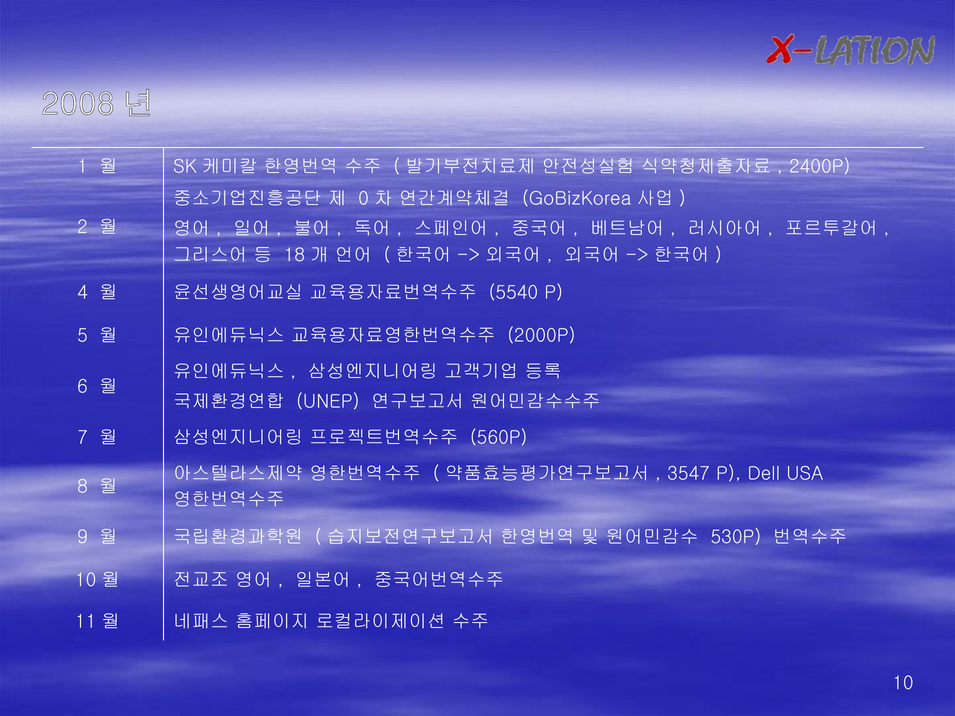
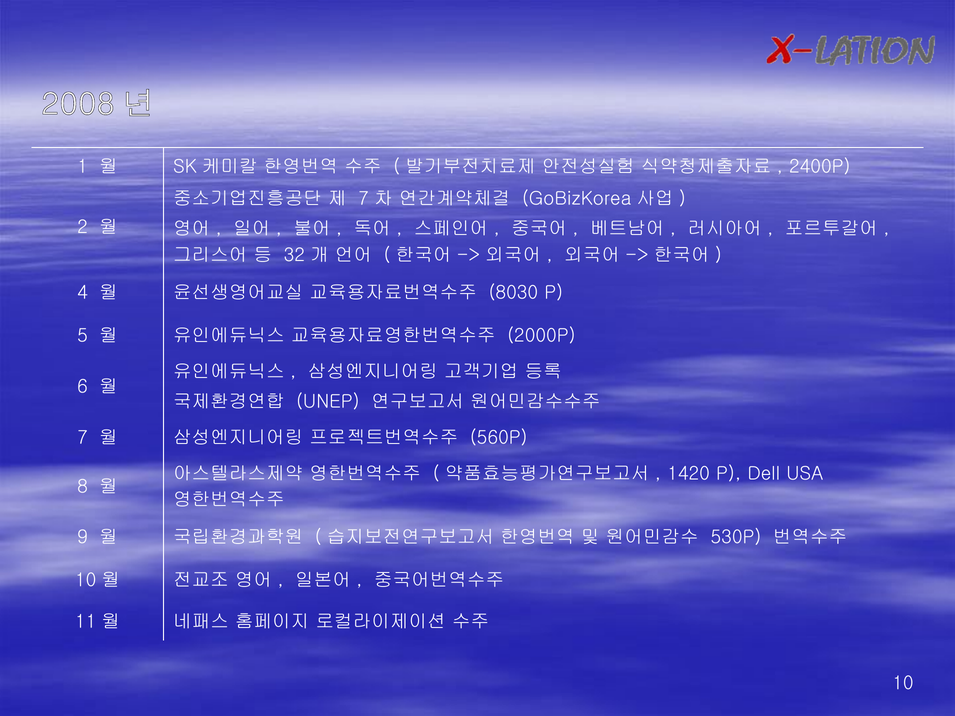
0 at (363, 199): 0 -> 7
18: 18 -> 32
5540: 5540 -> 8030
3547: 3547 -> 1420
